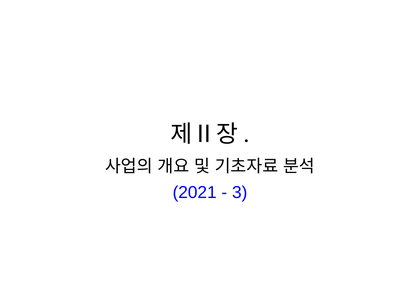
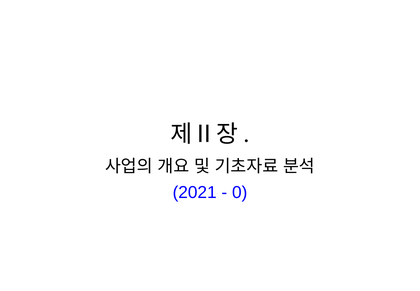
3: 3 -> 0
